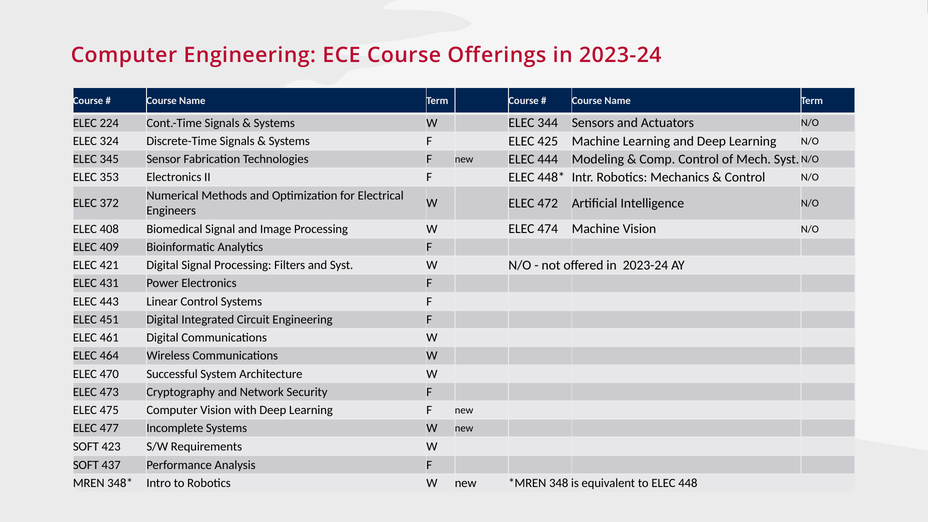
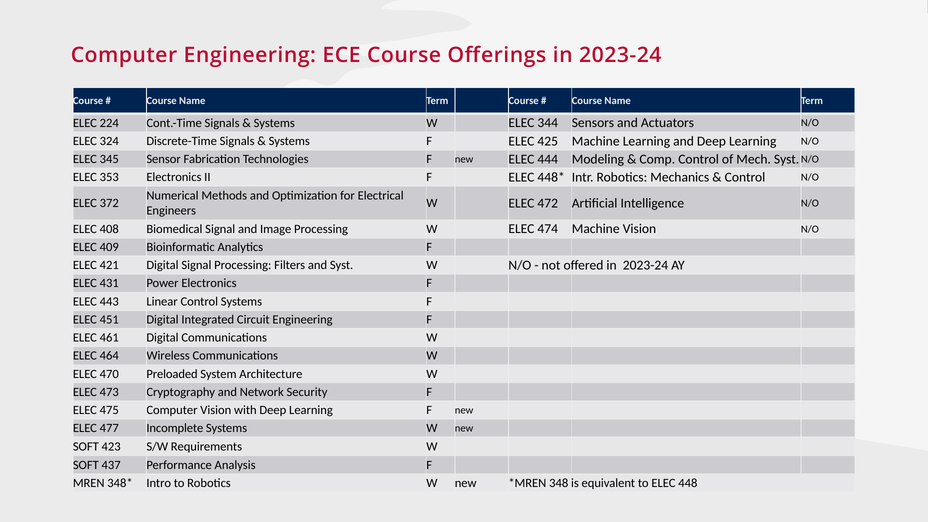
Successful: Successful -> Preloaded
